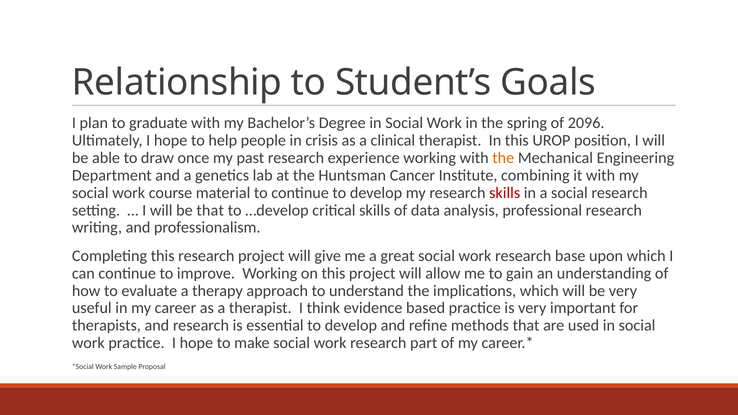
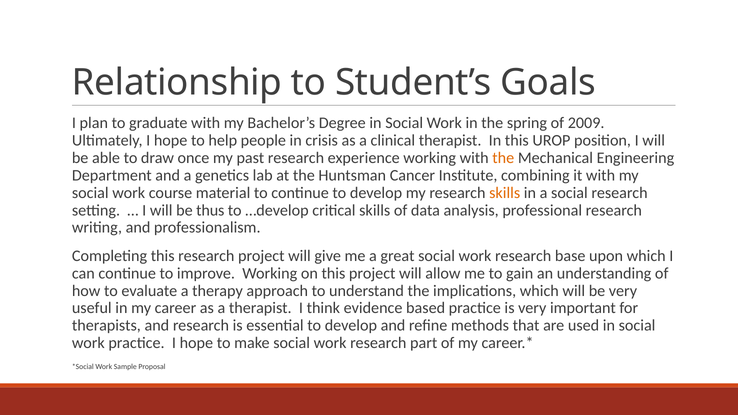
2096: 2096 -> 2009
skills at (505, 193) colour: red -> orange
be that: that -> thus
